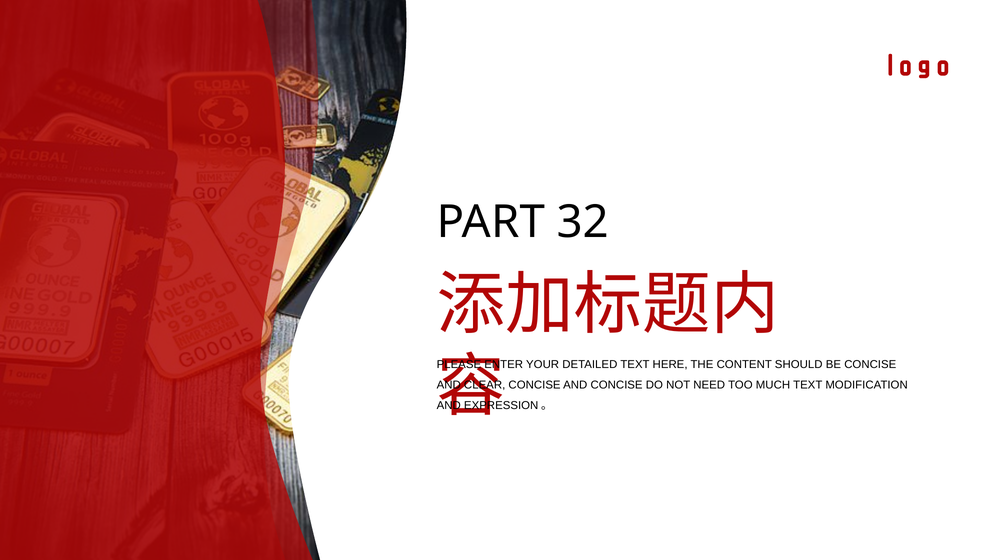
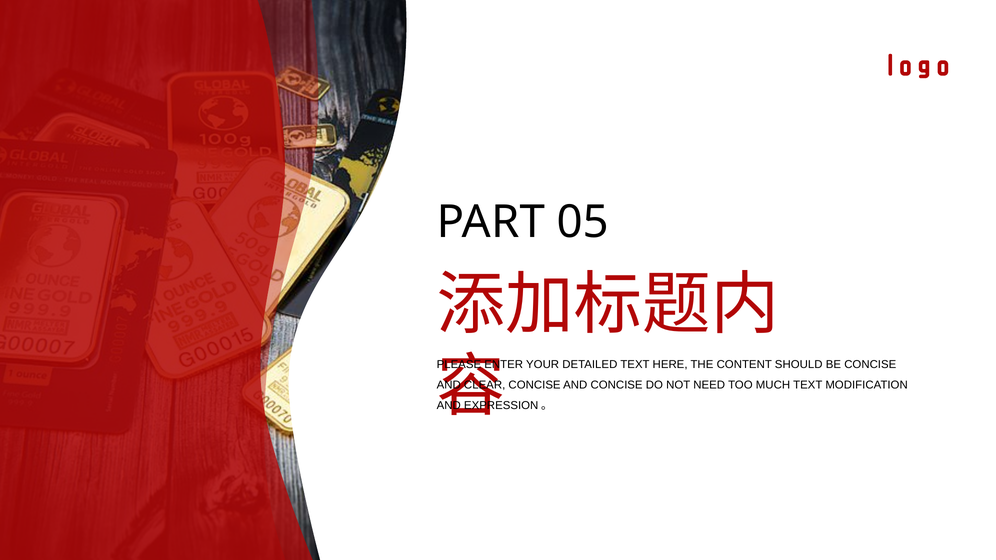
32: 32 -> 05
